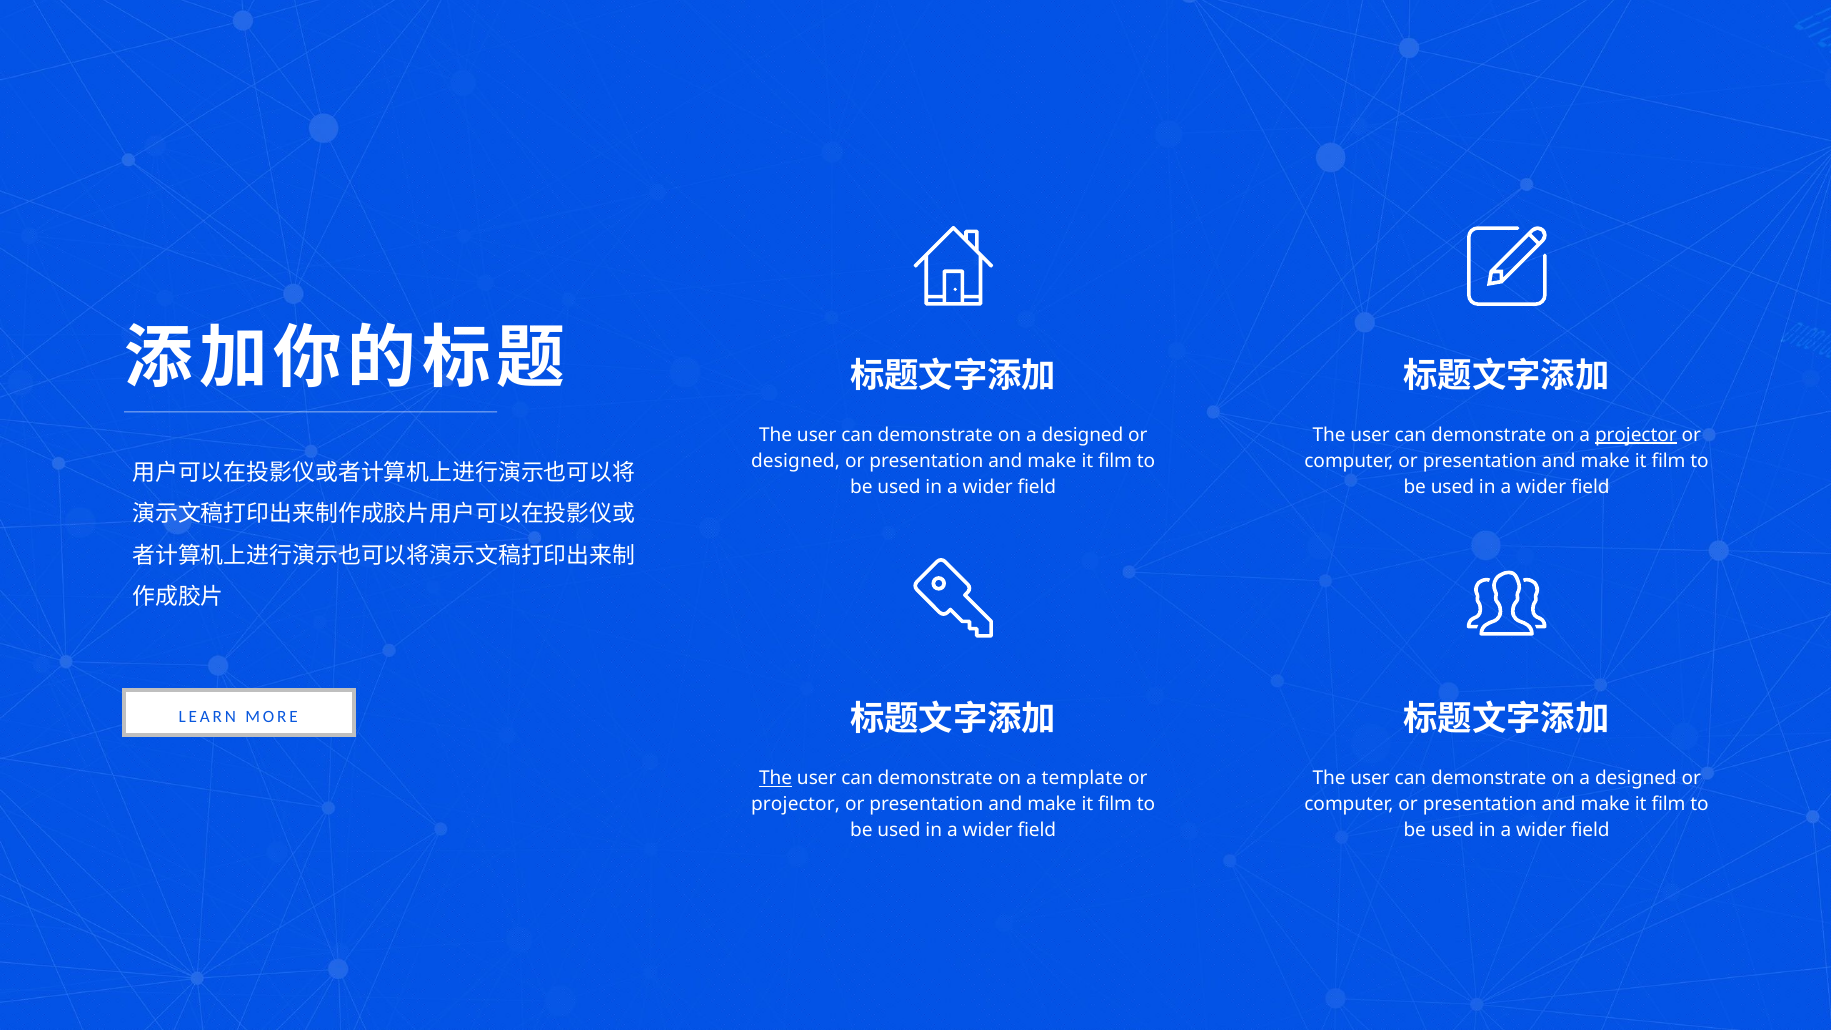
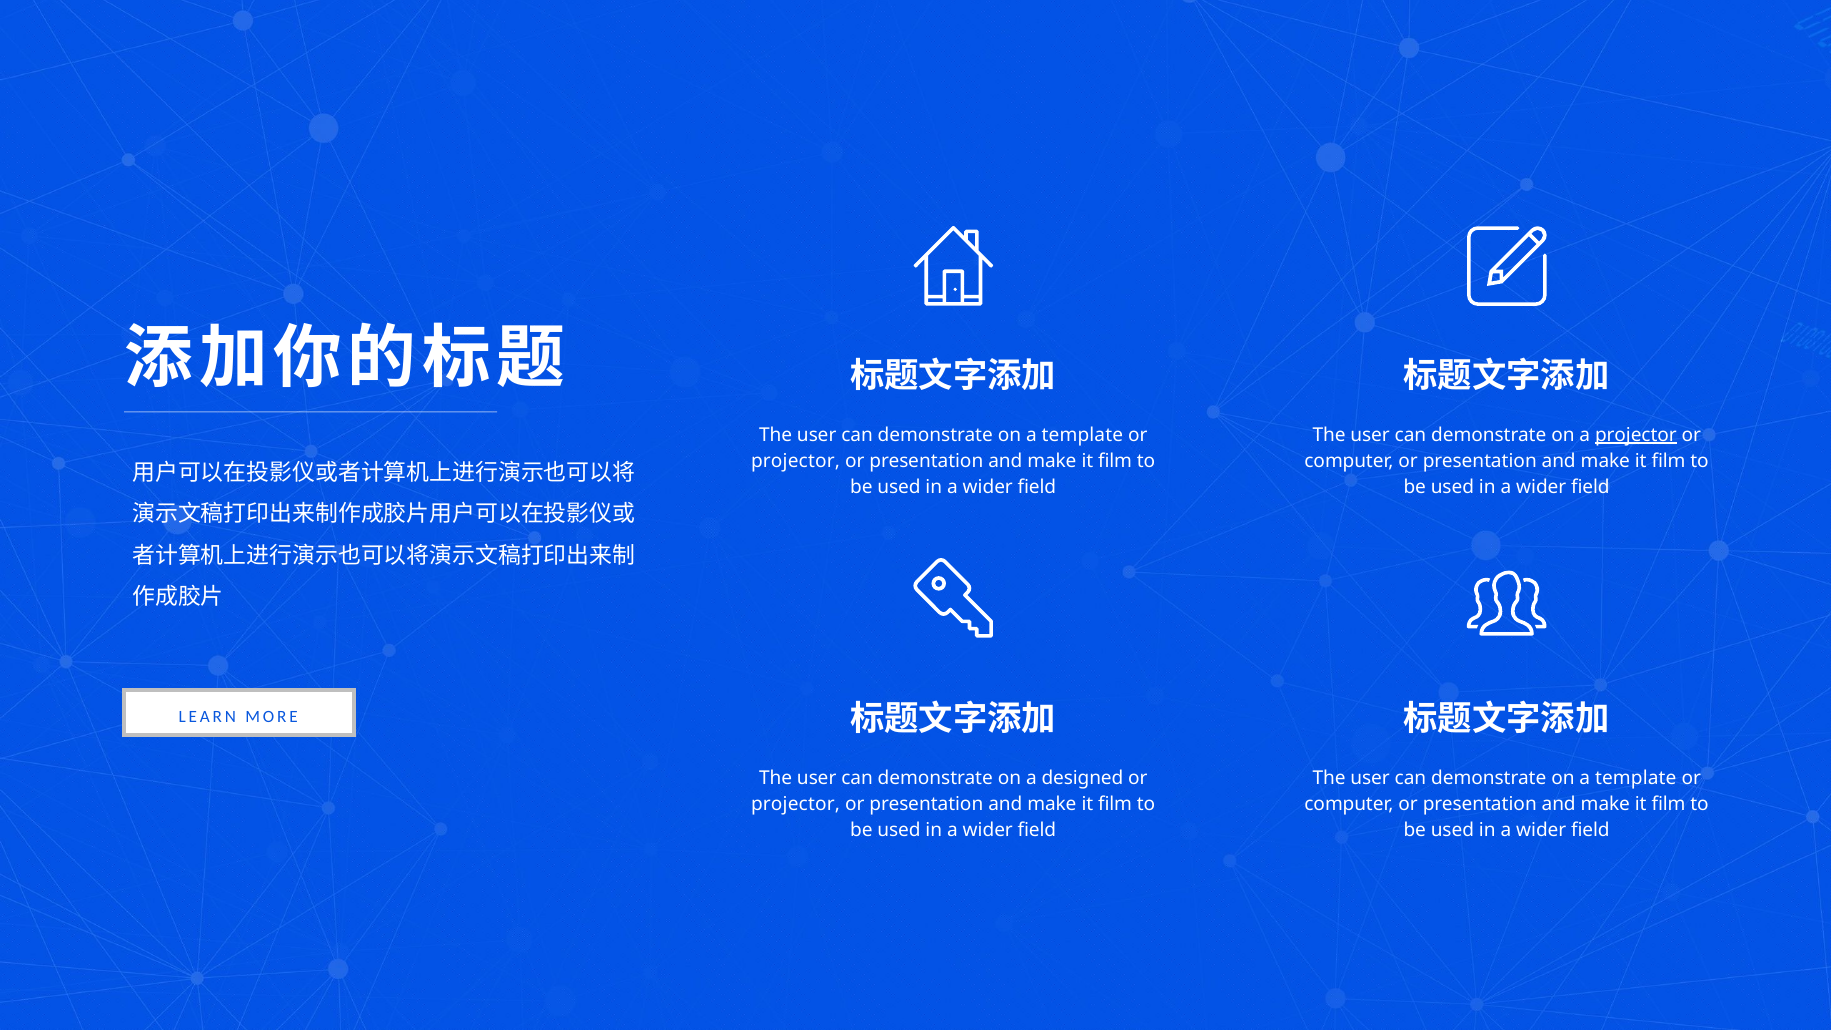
designed at (1082, 435): designed -> template
designed at (796, 461): designed -> projector
The at (776, 778) underline: present -> none
template: template -> designed
designed at (1636, 778): designed -> template
